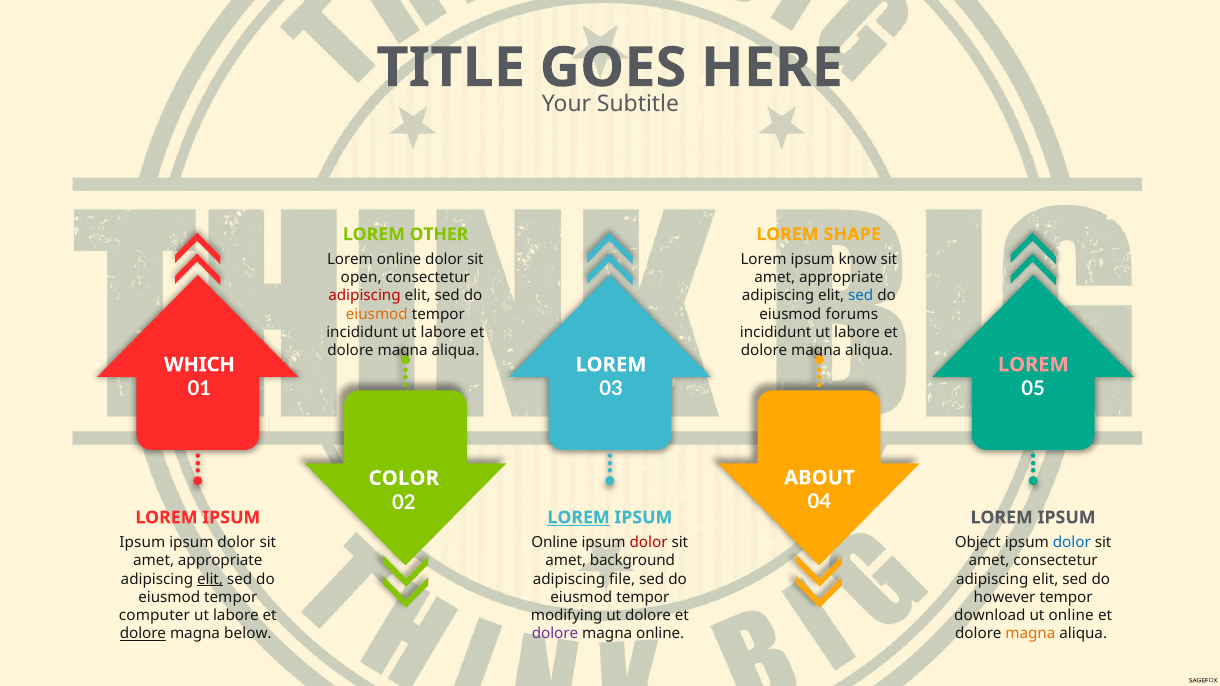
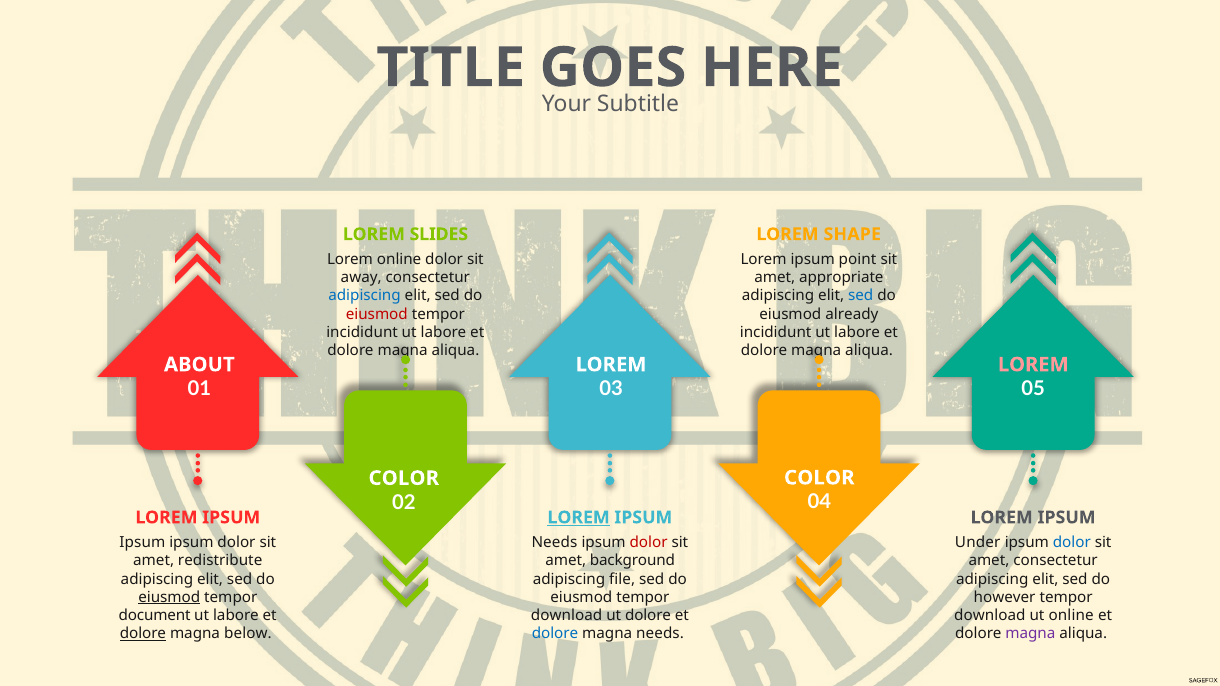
OTHER: OTHER -> SLIDES
know: know -> point
open: open -> away
adipiscing at (365, 296) colour: red -> blue
eiusmod at (377, 314) colour: orange -> red
forums: forums -> already
WHICH: WHICH -> ABOUT
ABOUT at (819, 478): ABOUT -> COLOR
Online at (555, 543): Online -> Needs
Object: Object -> Under
appropriate at (220, 561): appropriate -> redistribute
elit at (210, 579) underline: present -> none
eiusmod at (169, 598) underline: none -> present
computer: computer -> document
modifying at (567, 616): modifying -> download
dolore at (555, 634) colour: purple -> blue
magna online: online -> needs
magna at (1030, 634) colour: orange -> purple
